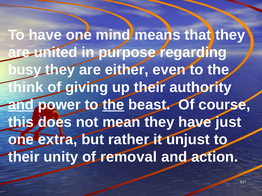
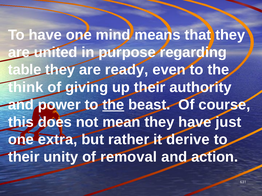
busy: busy -> table
either: either -> ready
and at (21, 105) underline: present -> none
unjust: unjust -> derive
